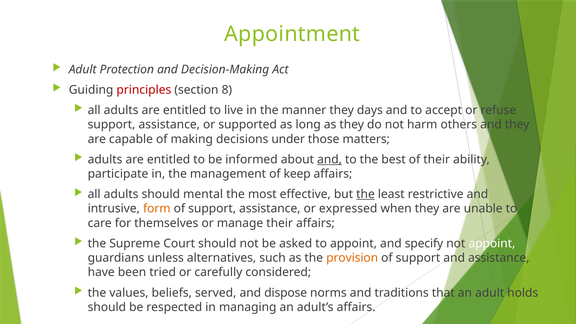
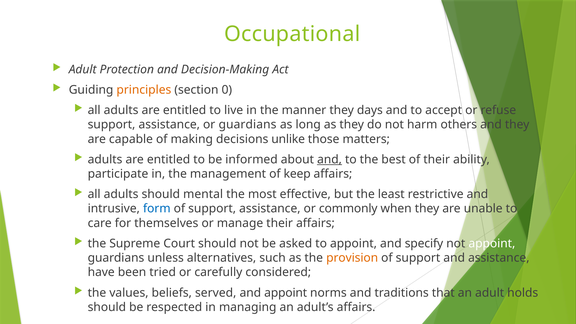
Appointment: Appointment -> Occupational
principles colour: red -> orange
8: 8 -> 0
or supported: supported -> guardians
under: under -> unlike
the at (365, 194) underline: present -> none
form colour: orange -> blue
expressed: expressed -> commonly
and dispose: dispose -> appoint
